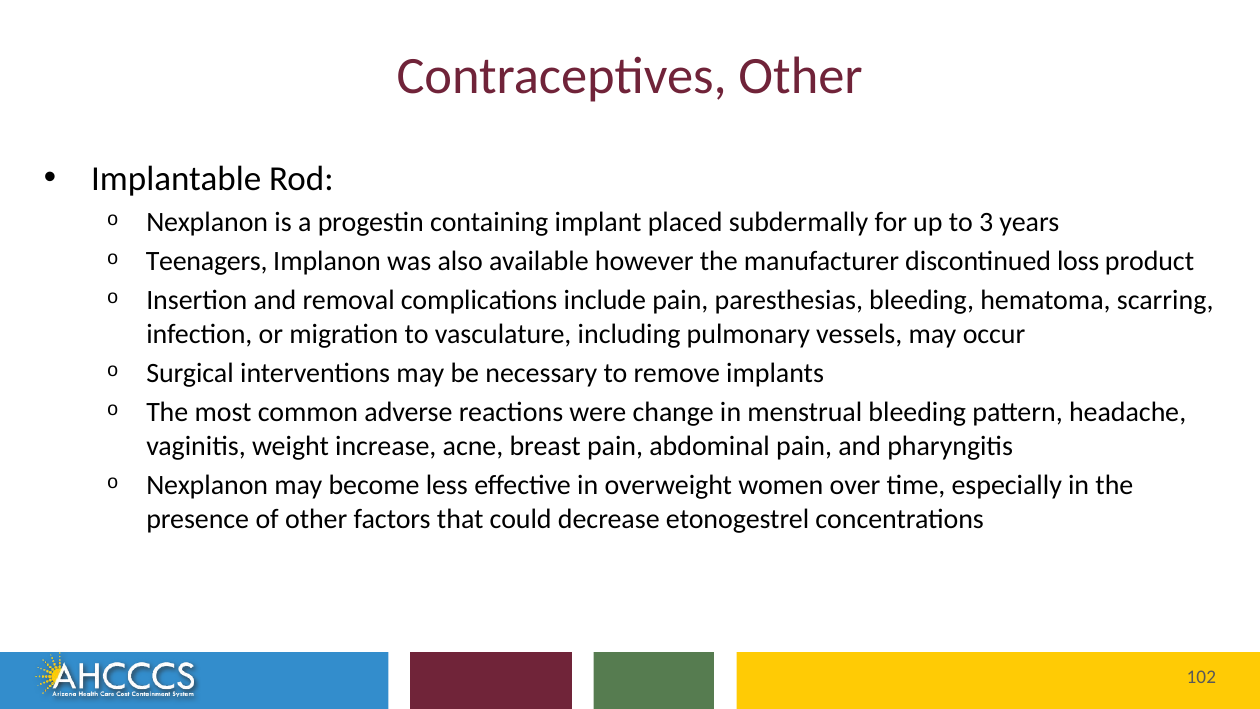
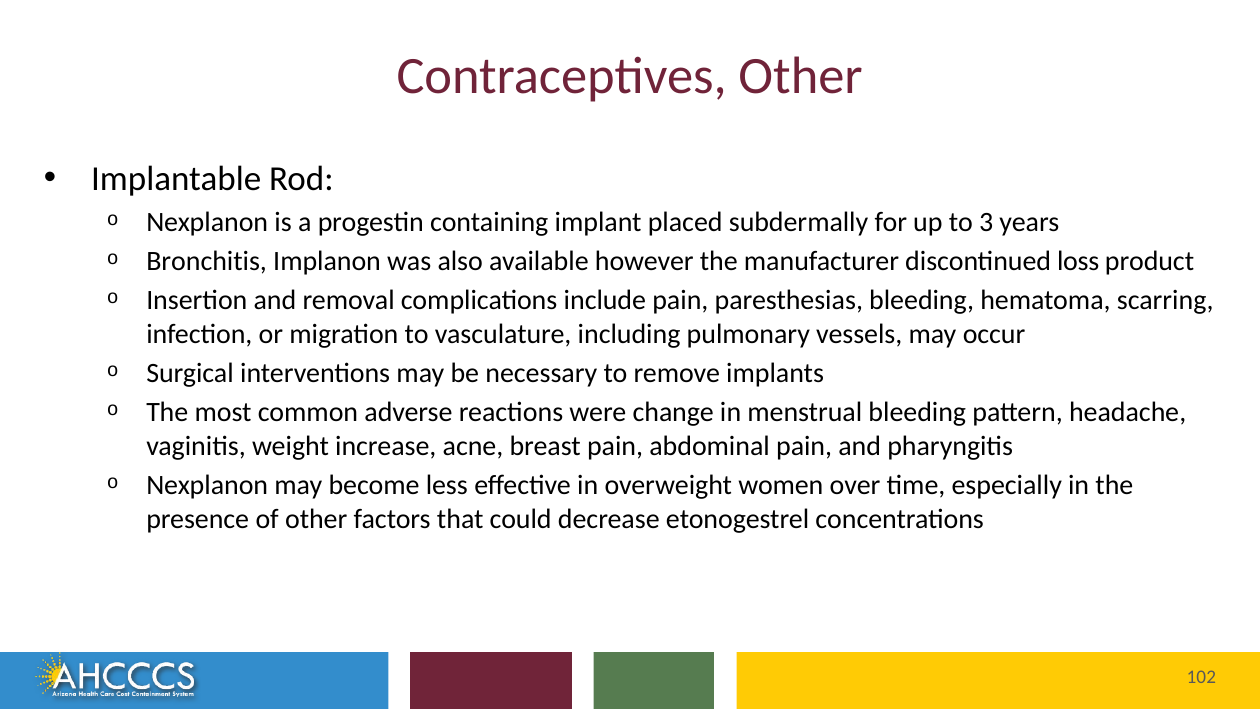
Teenagers: Teenagers -> Bronchitis
